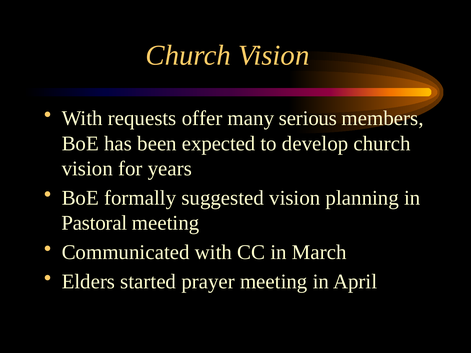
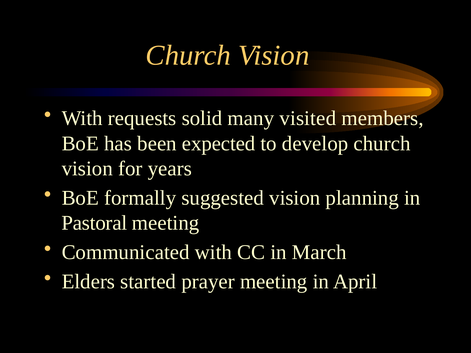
offer: offer -> solid
serious: serious -> visited
